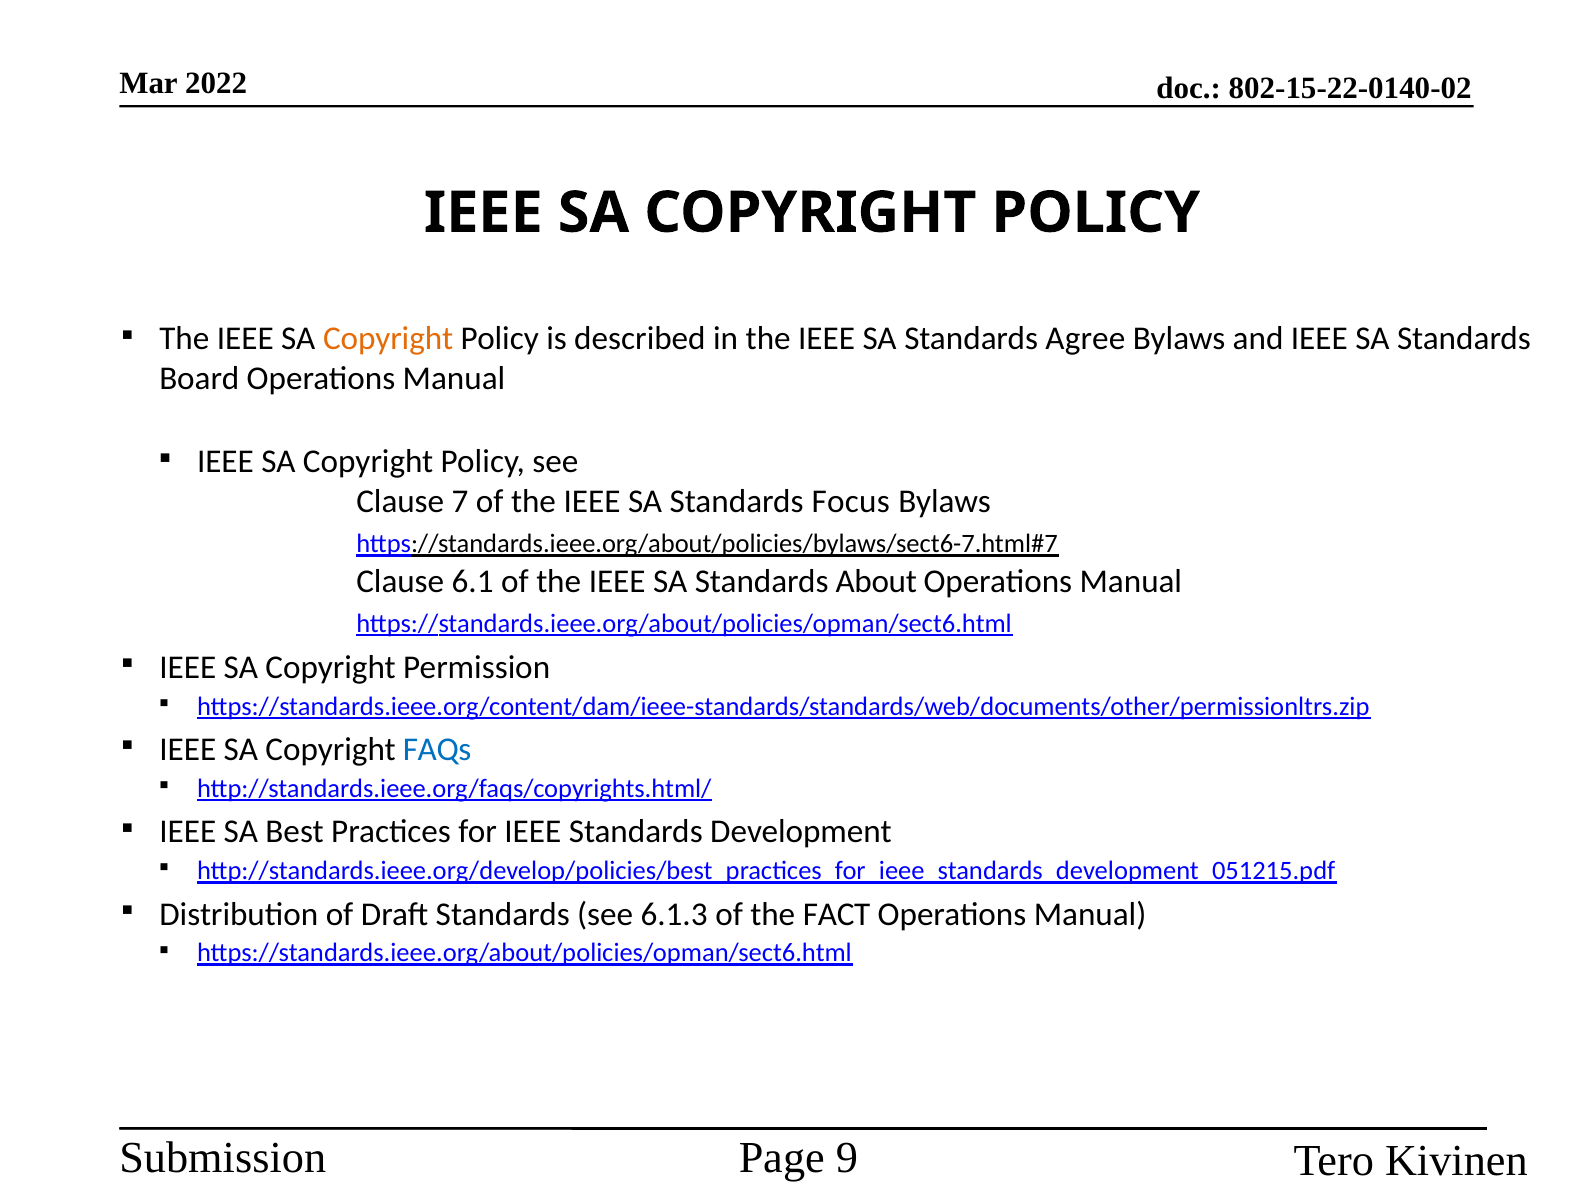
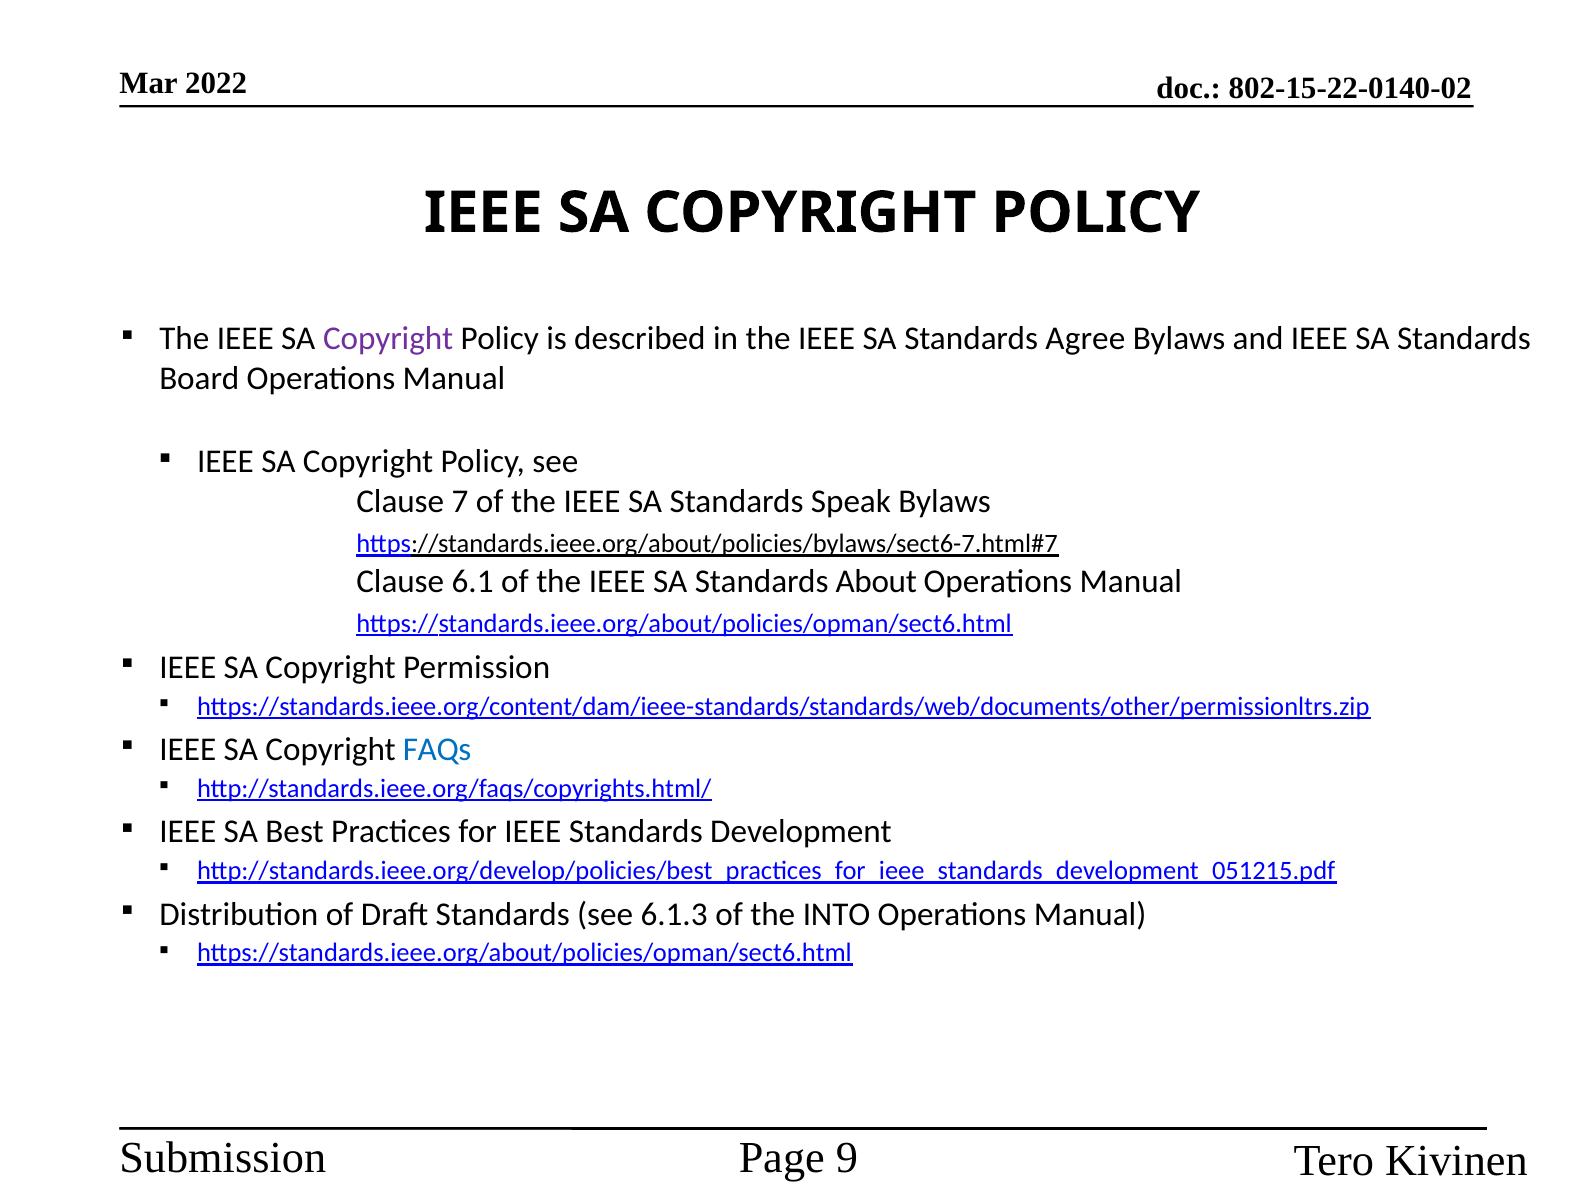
Copyright at (388, 339) colour: orange -> purple
Focus: Focus -> Speak
FACT: FACT -> INTO
